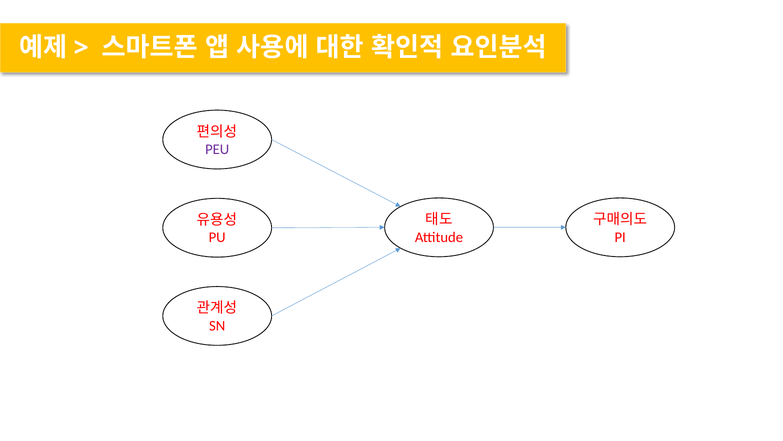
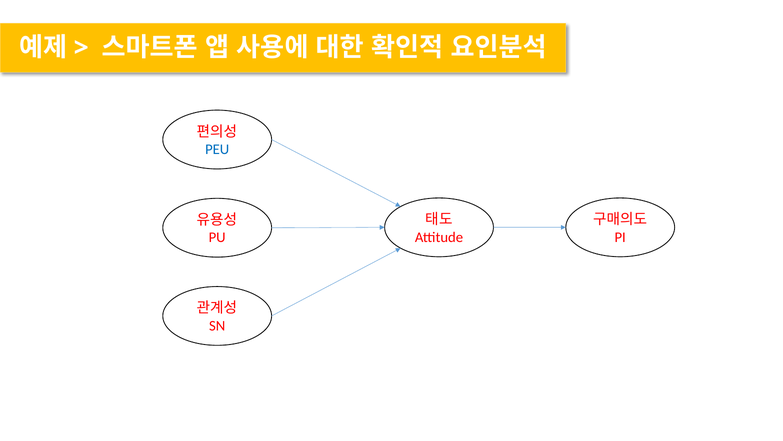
PEU colour: purple -> blue
